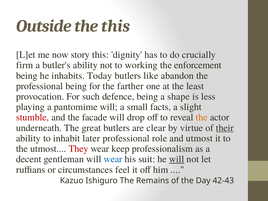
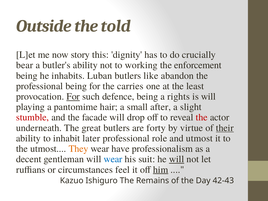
the this: this -> told
firm: firm -> bear
Today: Today -> Luban
farther: farther -> carries
For at (73, 97) underline: none -> present
shape: shape -> rights
is less: less -> will
pantomime will: will -> hair
facts: facts -> after
the at (202, 117) colour: orange -> red
clear: clear -> forty
They colour: red -> orange
keep: keep -> have
him underline: none -> present
